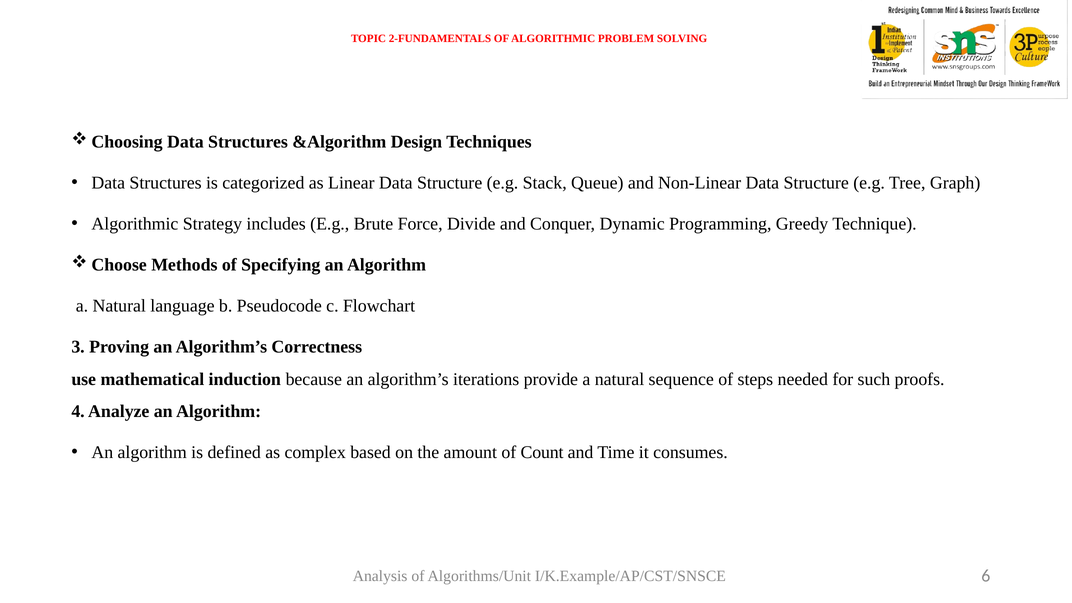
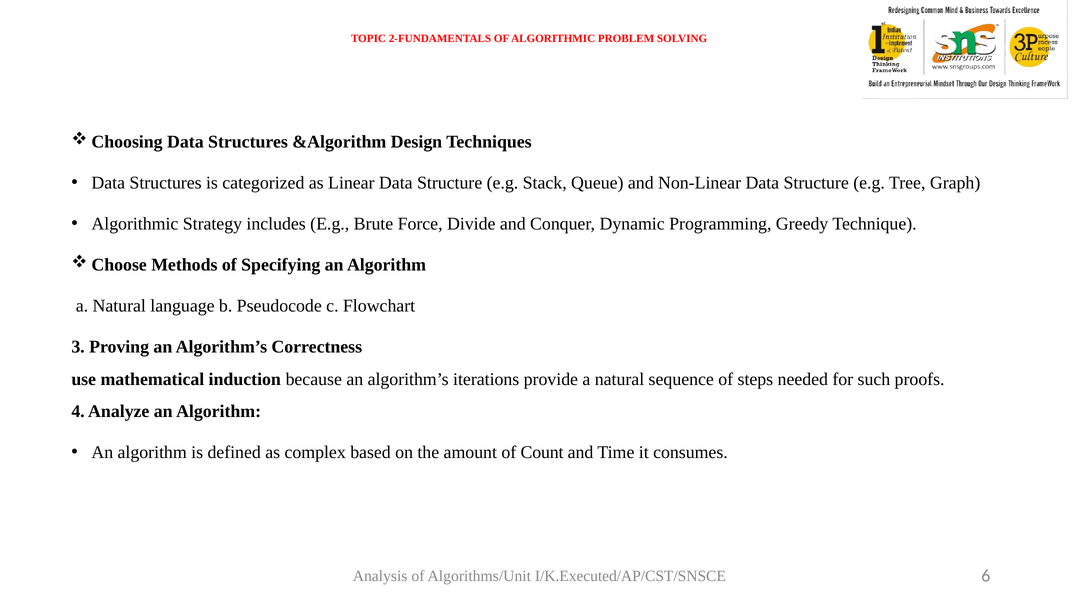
I/K.Example/AP/CST/SNSCE: I/K.Example/AP/CST/SNSCE -> I/K.Executed/AP/CST/SNSCE
